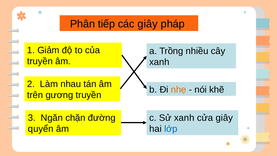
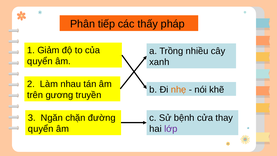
các giây: giây -> thấy
truyền at (40, 61): truyền -> quyển
Sử xanh: xanh -> bệnh
cửa giây: giây -> thay
lớp colour: blue -> purple
